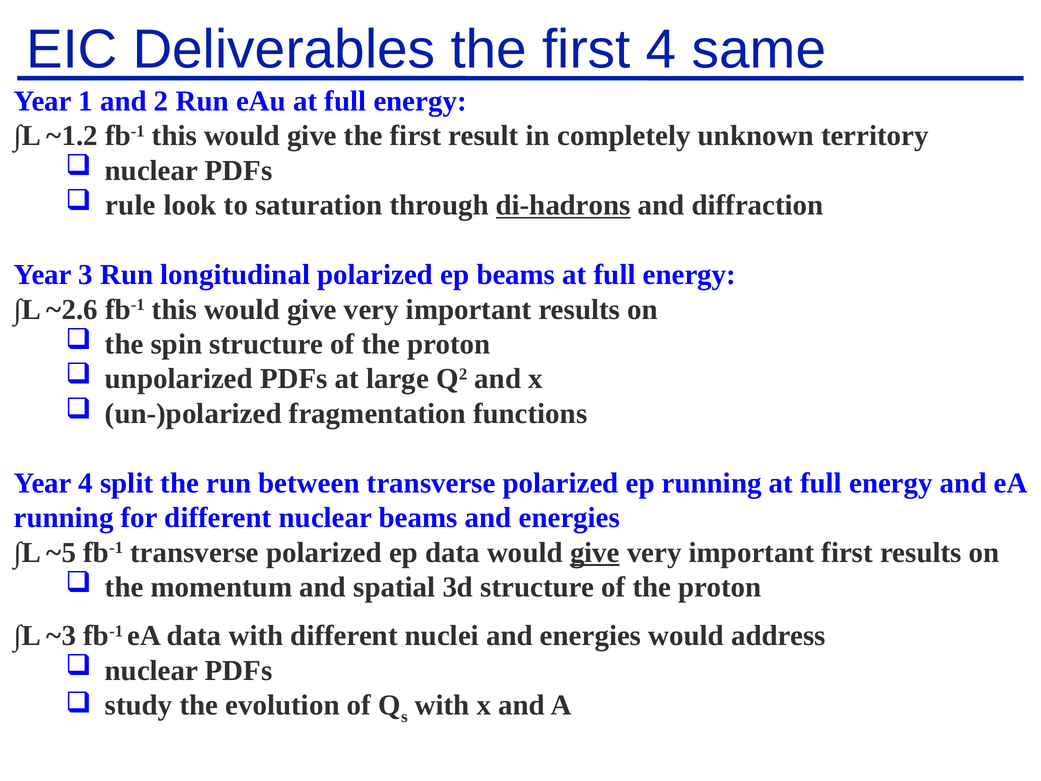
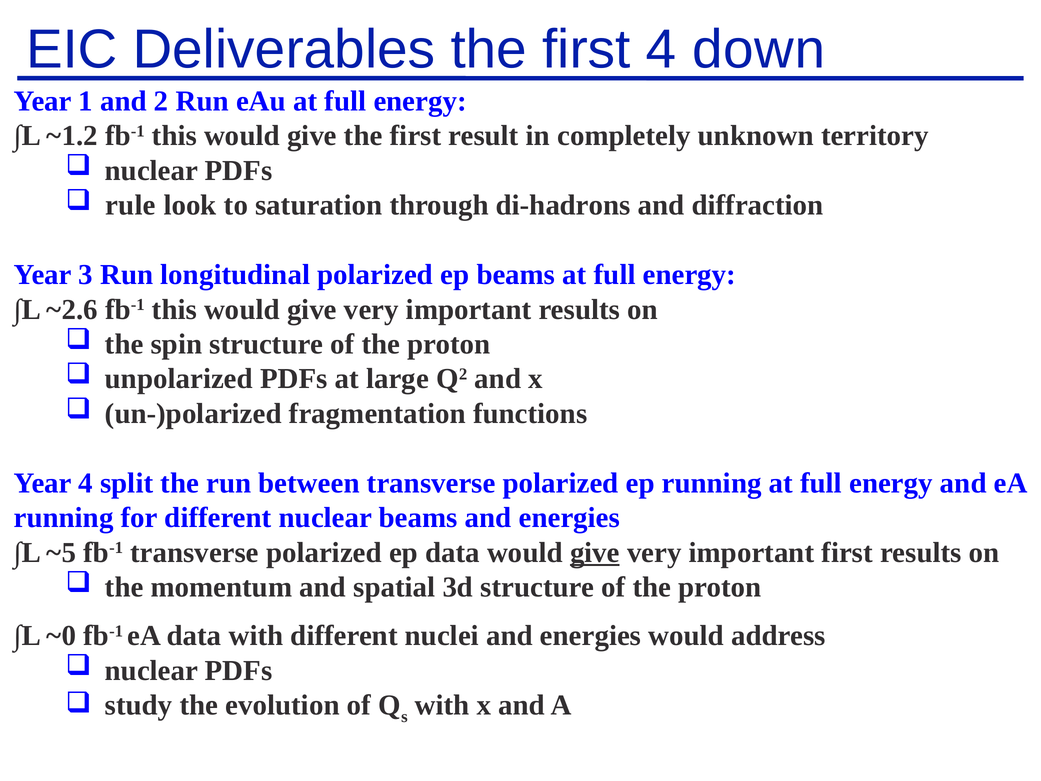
same: same -> down
di-hadrons underline: present -> none
~3: ~3 -> ~0
